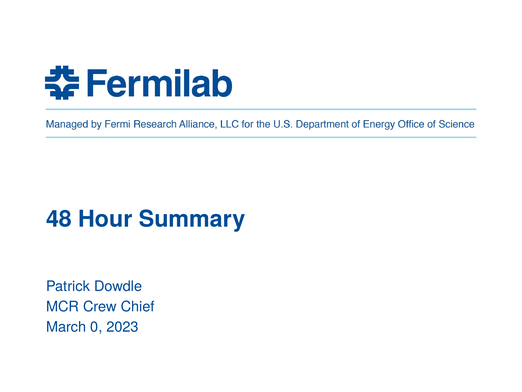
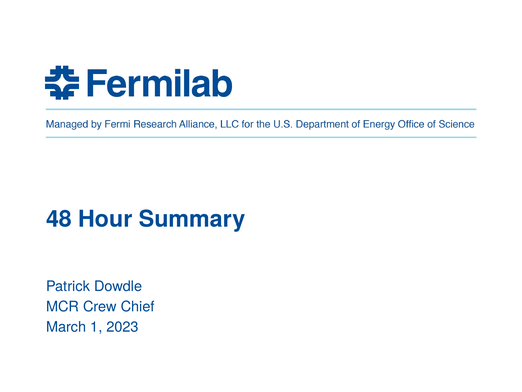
0: 0 -> 1
